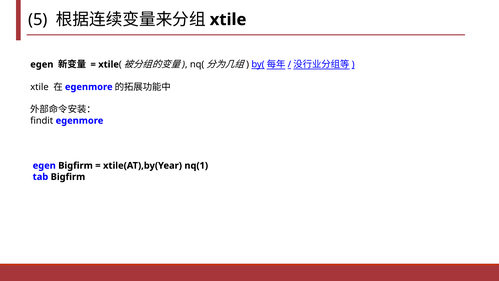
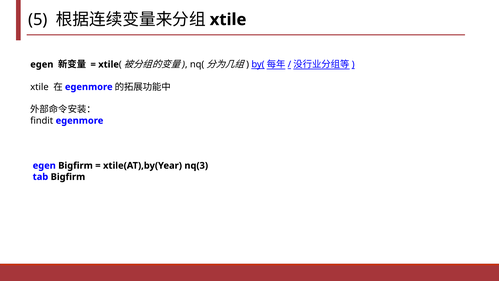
nq(1: nq(1 -> nq(3
